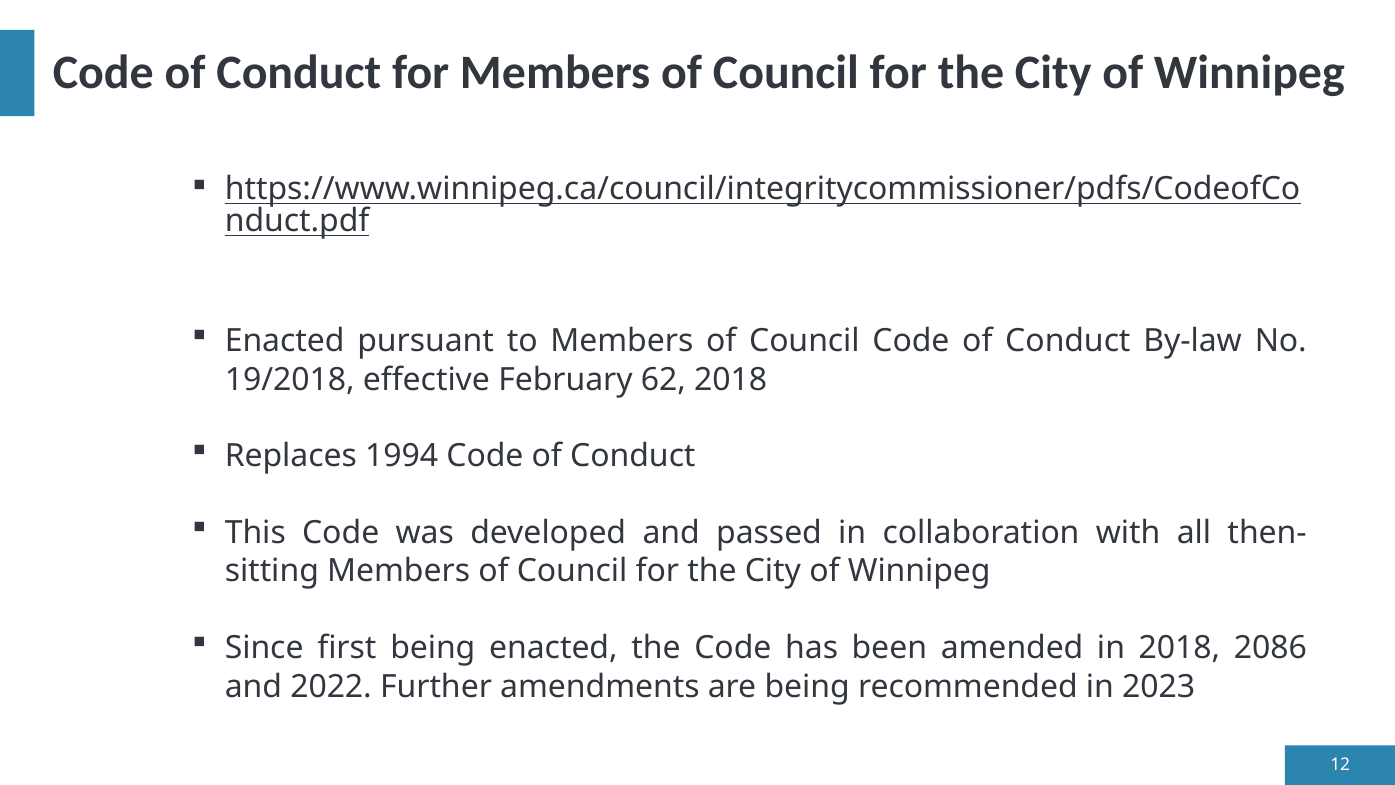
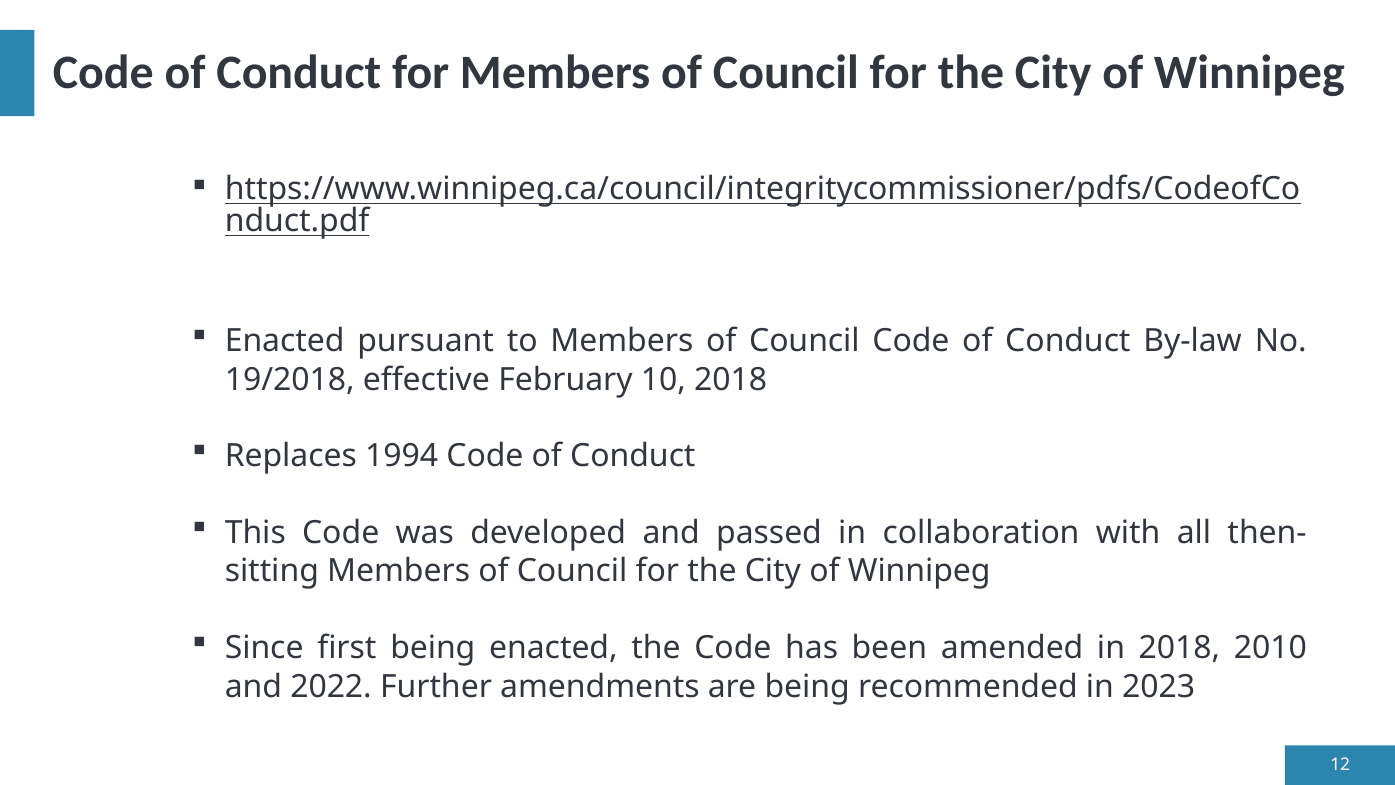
62: 62 -> 10
2086: 2086 -> 2010
